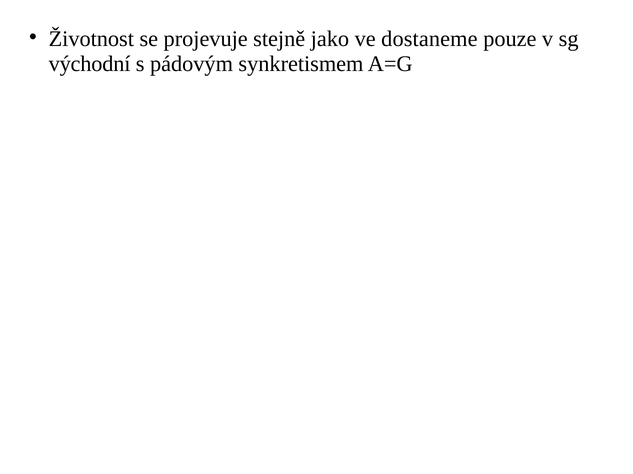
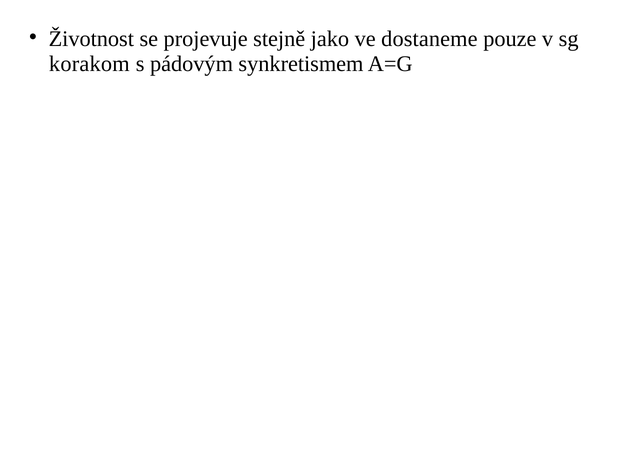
východní: východní -> korakom
